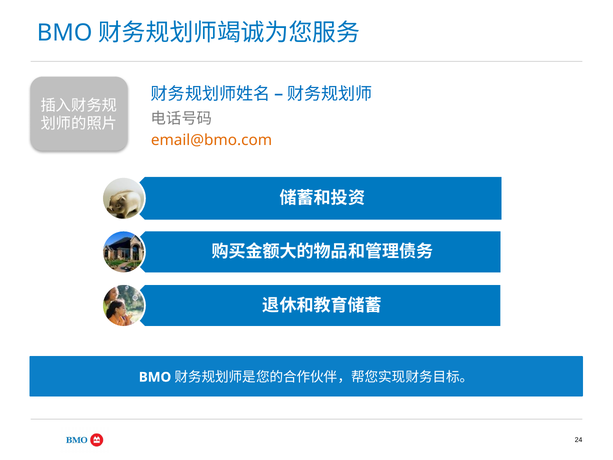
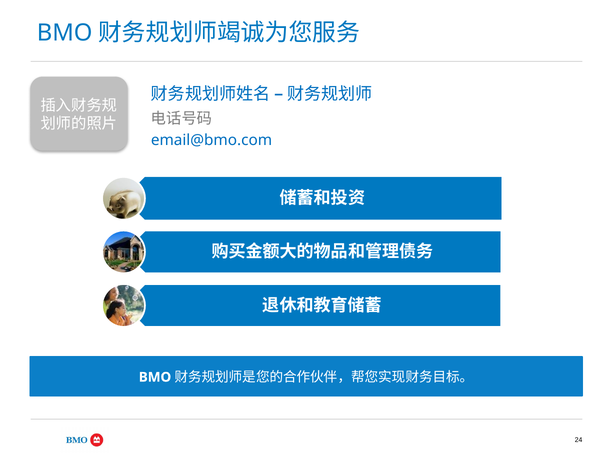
email@bmo.com colour: orange -> blue
